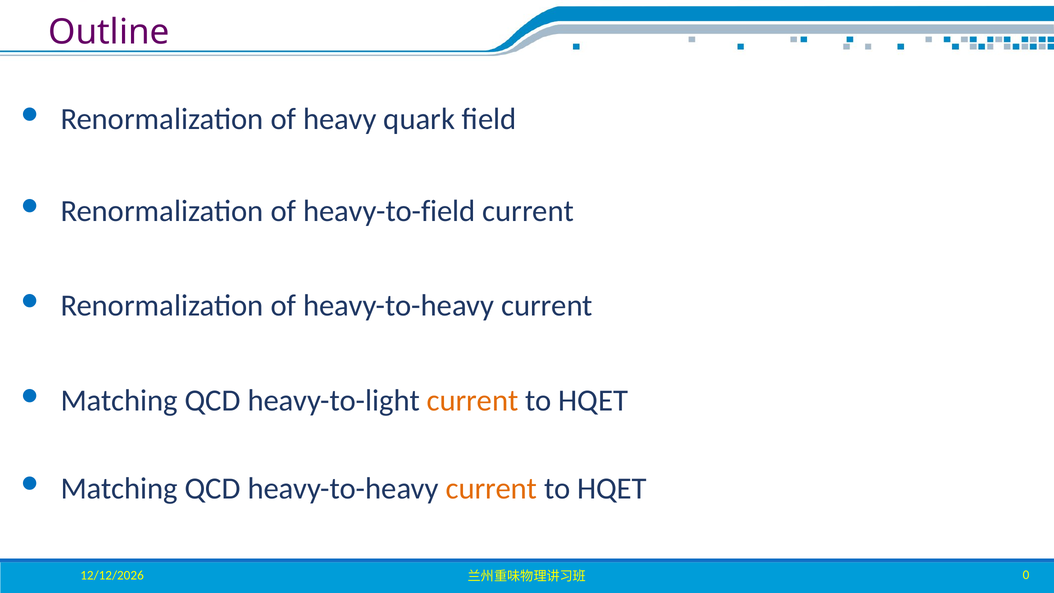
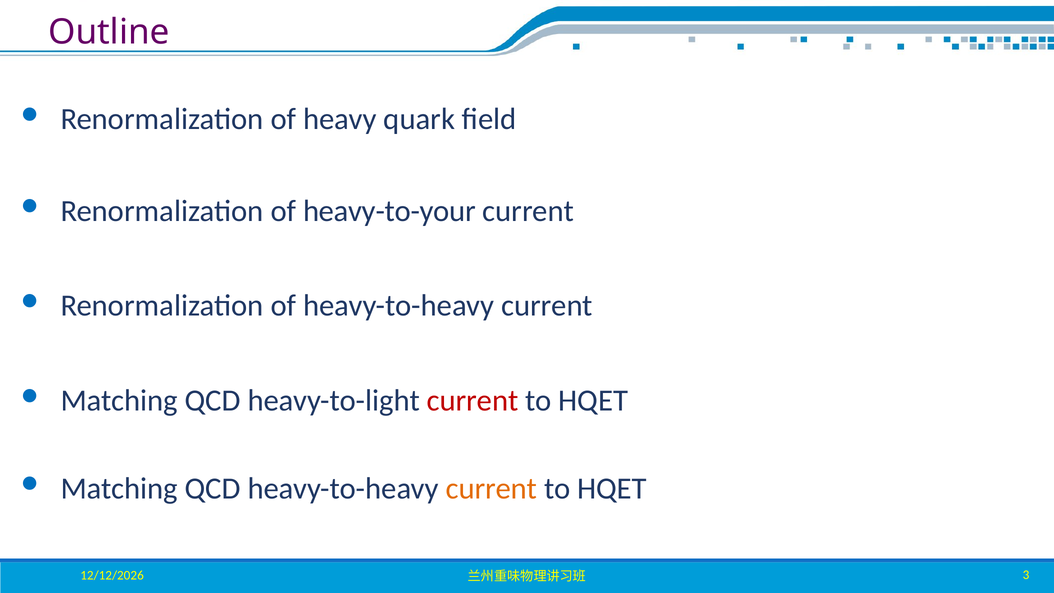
heavy-to-field: heavy-to-field -> heavy-to-your
current at (473, 401) colour: orange -> red
0: 0 -> 3
